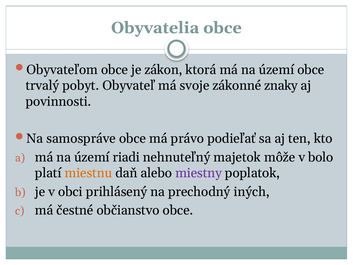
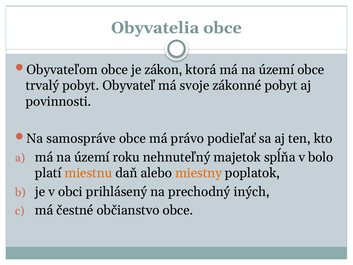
zákonné znaky: znaky -> pobyt
riadi: riadi -> roku
môže: môže -> spĺňa
miestny colour: purple -> orange
